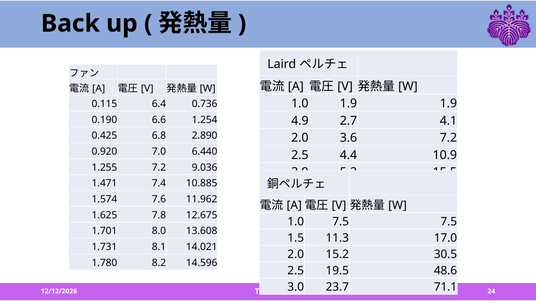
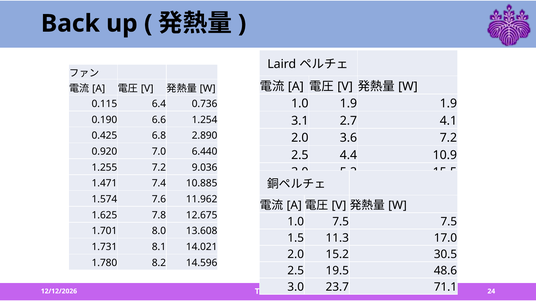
4.9: 4.9 -> 3.1
